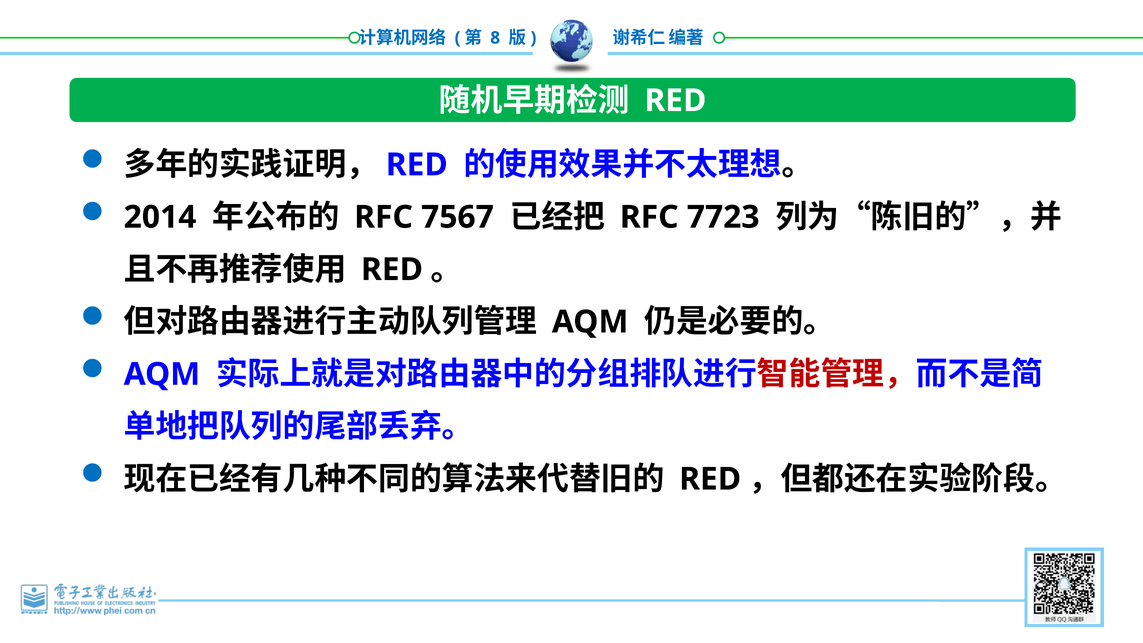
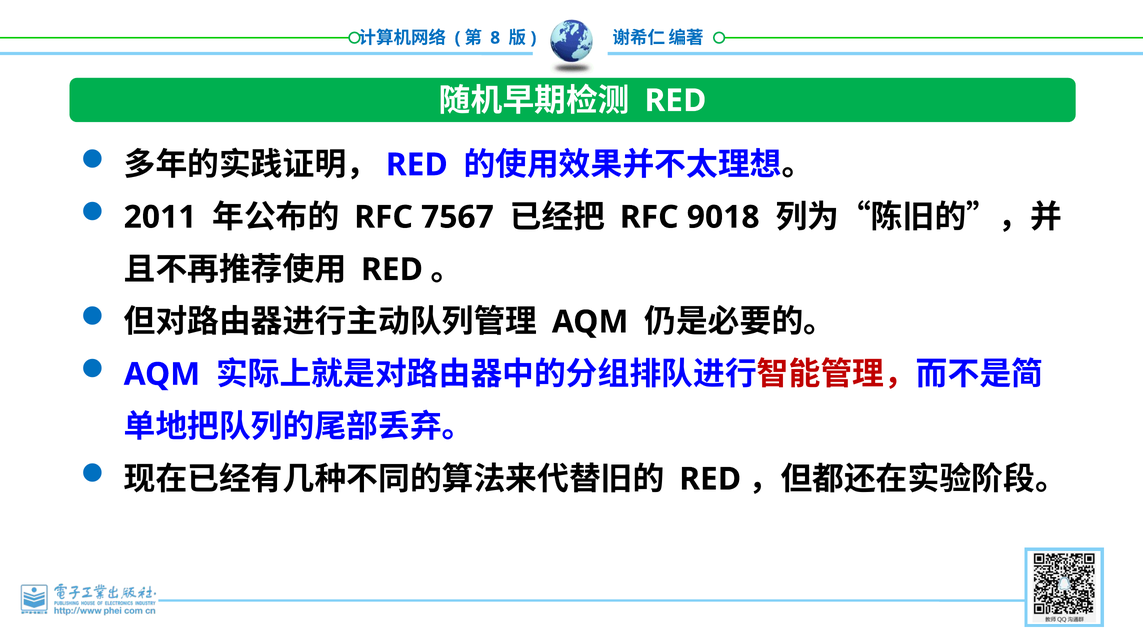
2014: 2014 -> 2011
7723: 7723 -> 9018
